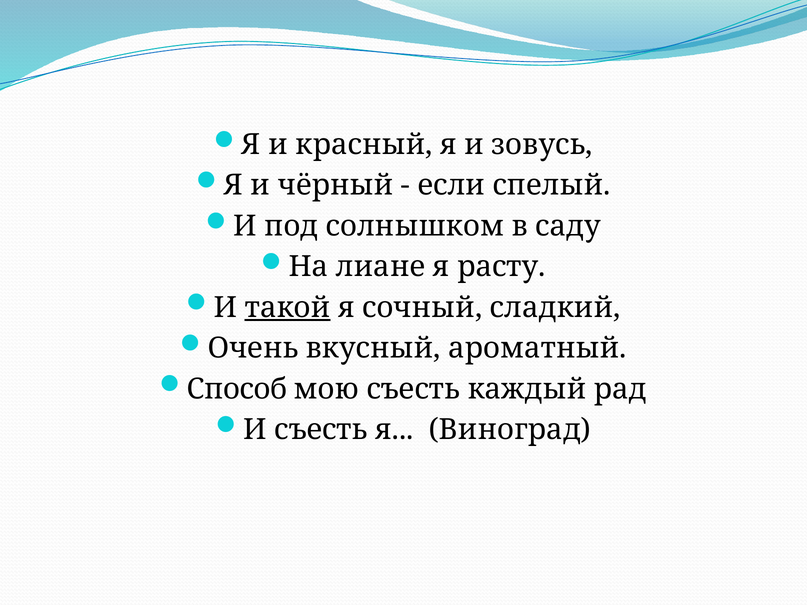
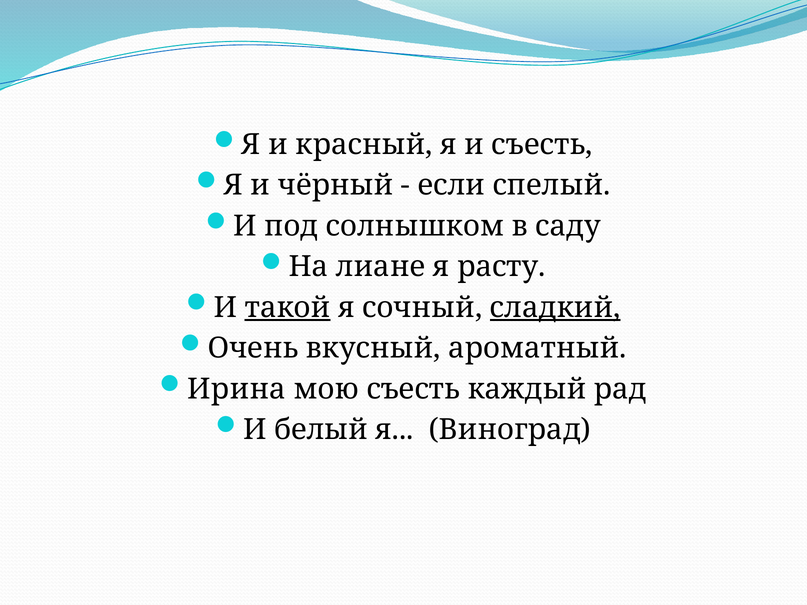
и зовусь: зовусь -> съесть
сладкий underline: none -> present
Способ: Способ -> Ирина
И съесть: съесть -> белый
